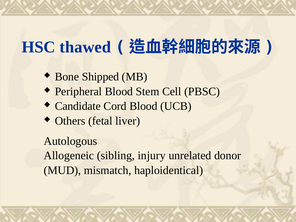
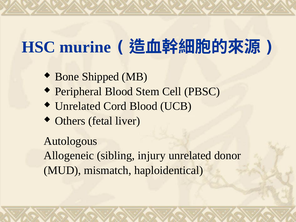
thawed: thawed -> murine
Candidate at (78, 106): Candidate -> Unrelated
